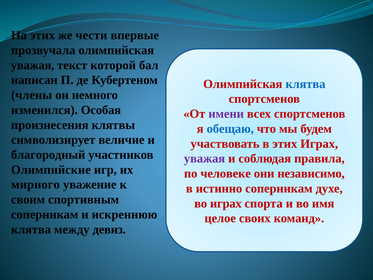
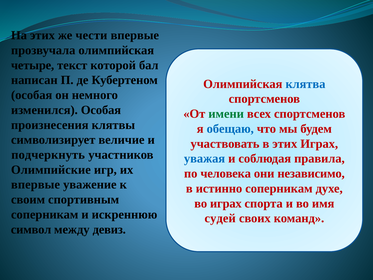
уважая at (33, 65): уважая -> четыре
члены at (32, 95): члены -> особая
имени colour: purple -> green
благородный: благородный -> подчеркнуть
уважая at (205, 158) colour: purple -> blue
человеке: человеке -> человека
мирного at (36, 184): мирного -> впервые
целое: целое -> судей
клятва at (31, 229): клятва -> символ
